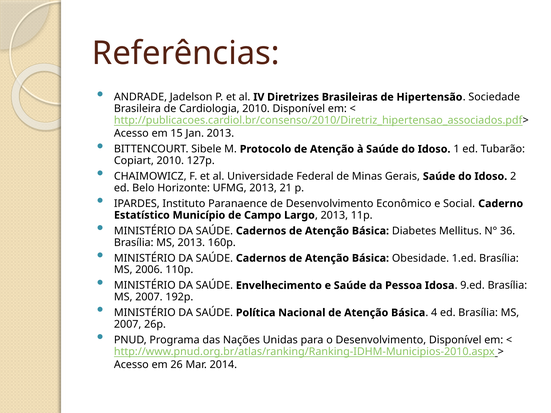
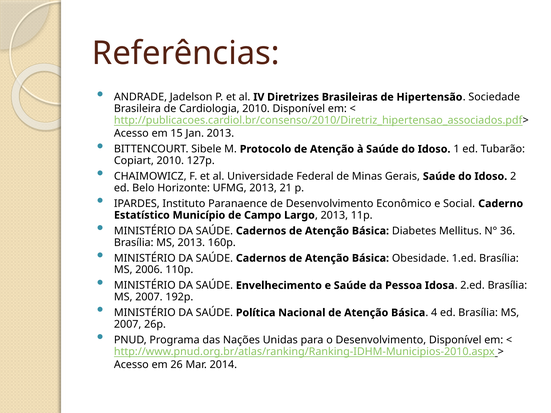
9.ed: 9.ed -> 2.ed
